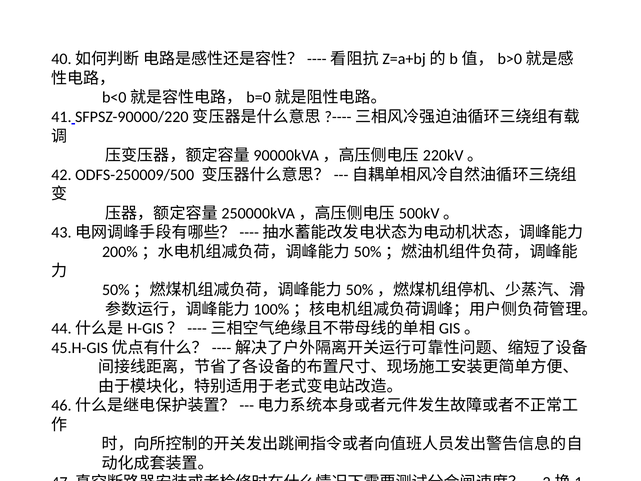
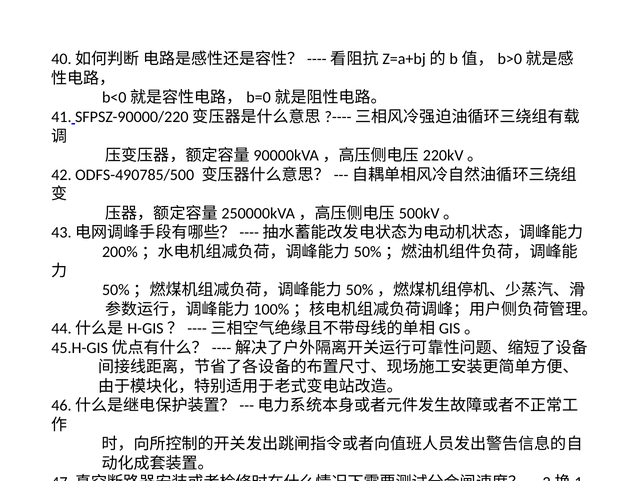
ODFS-250009/500: ODFS-250009/500 -> ODFS-490785/500
